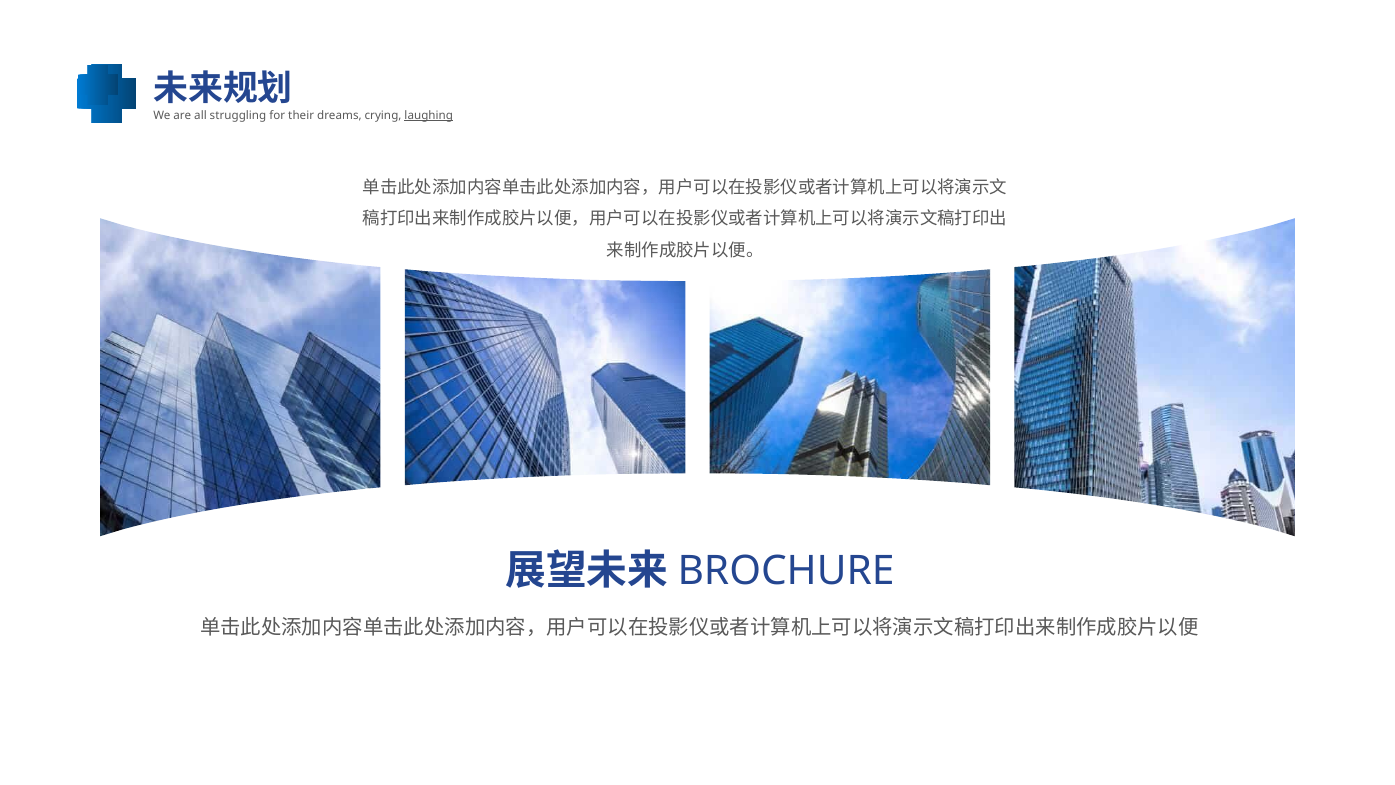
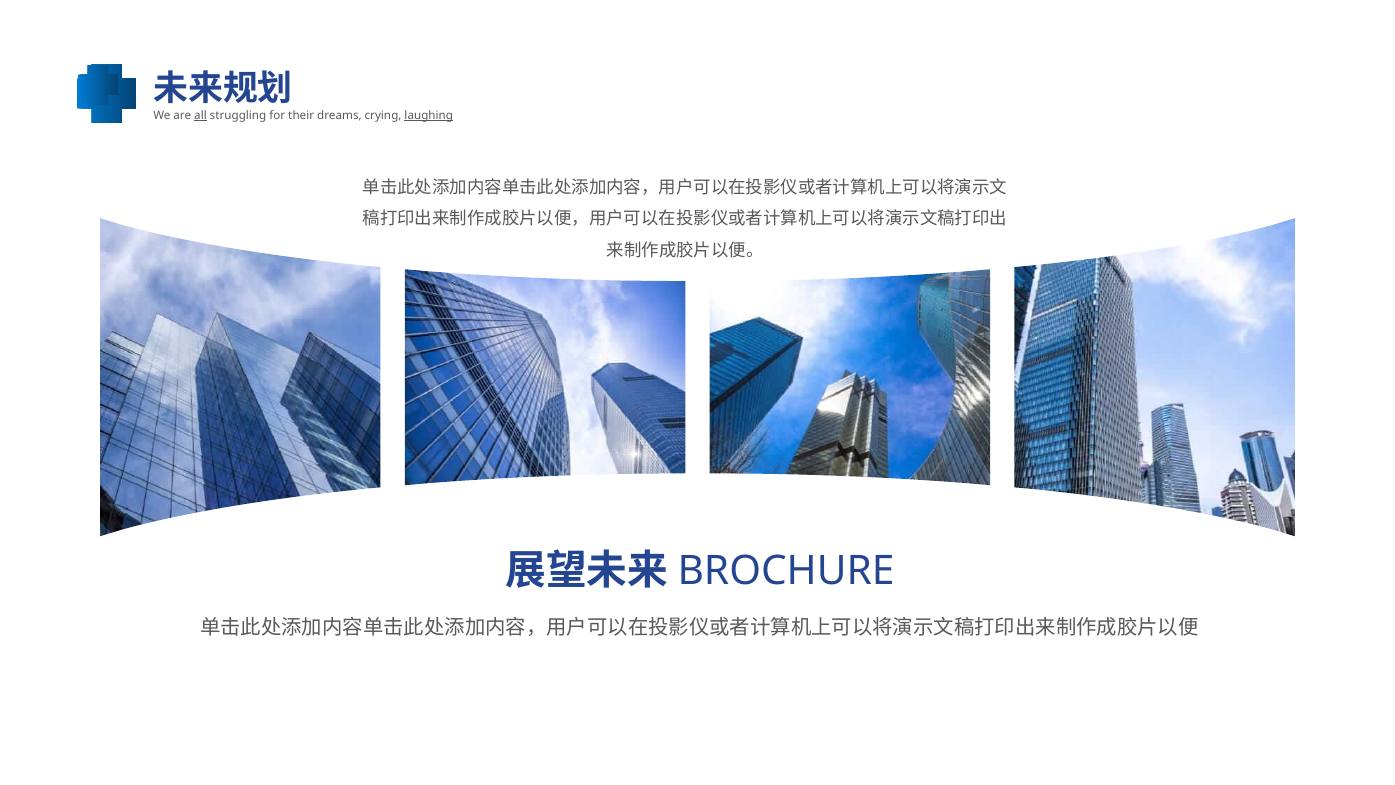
all at (200, 115) underline: none -> present
